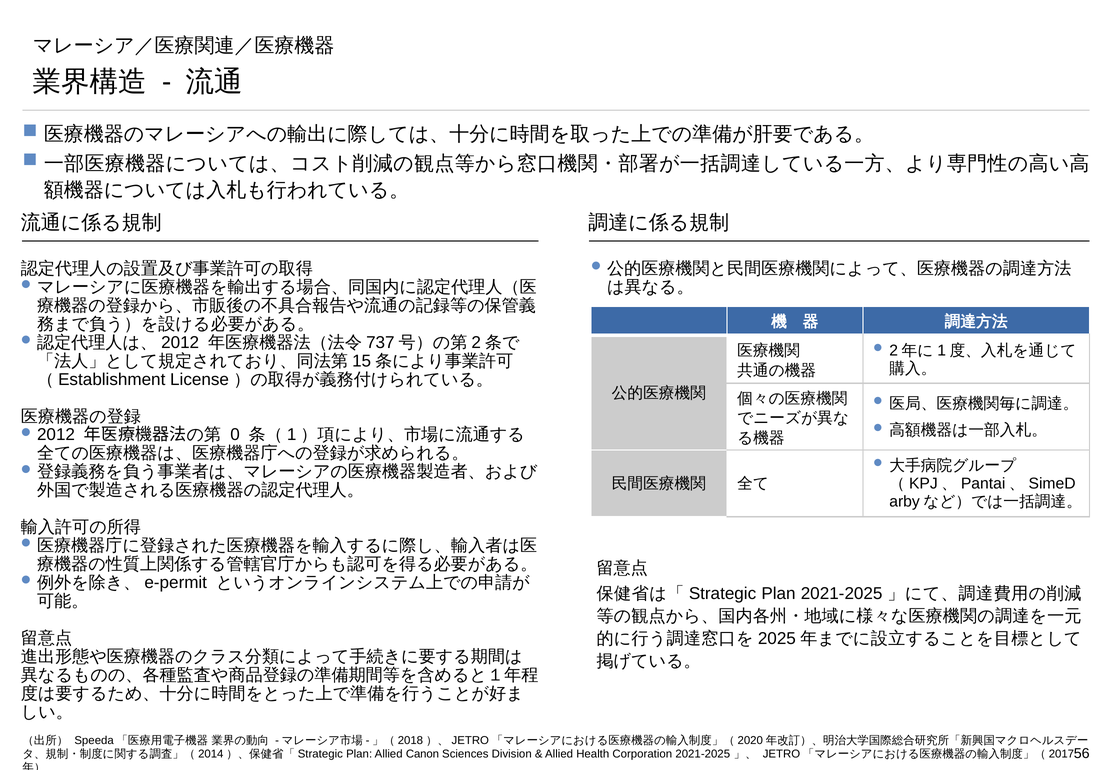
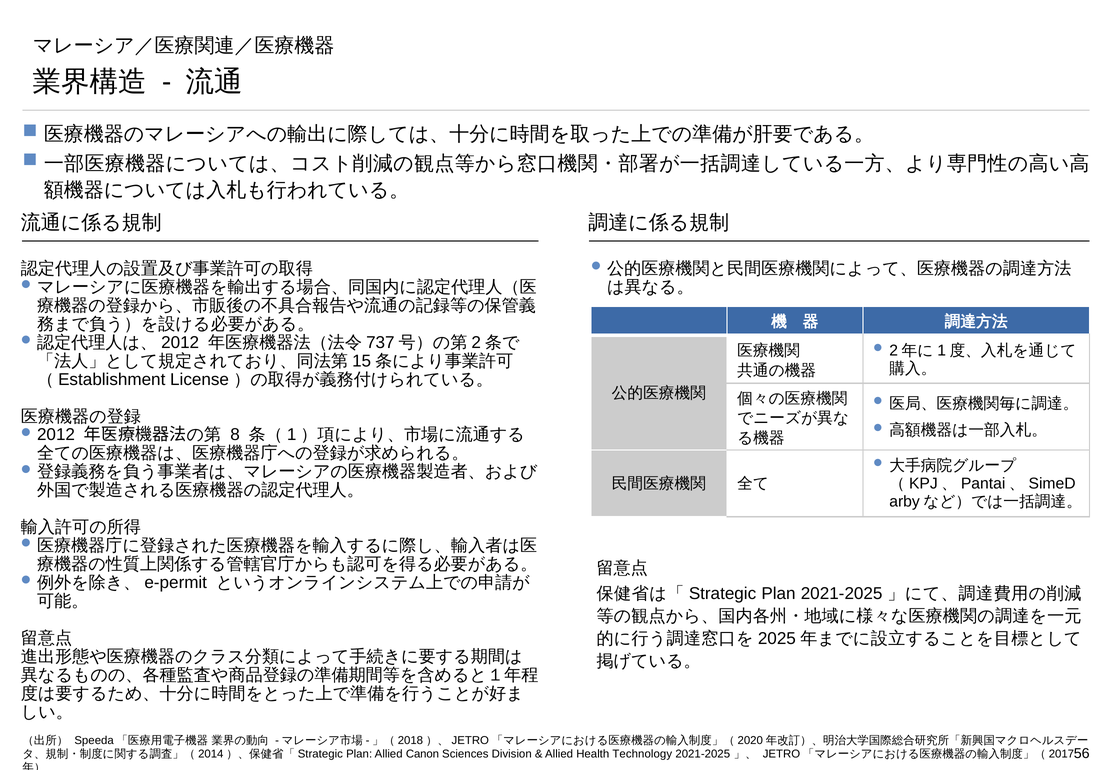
0: 0 -> 8
Corporation: Corporation -> Technology
